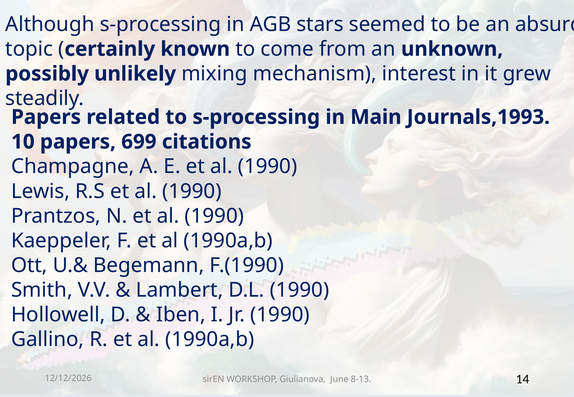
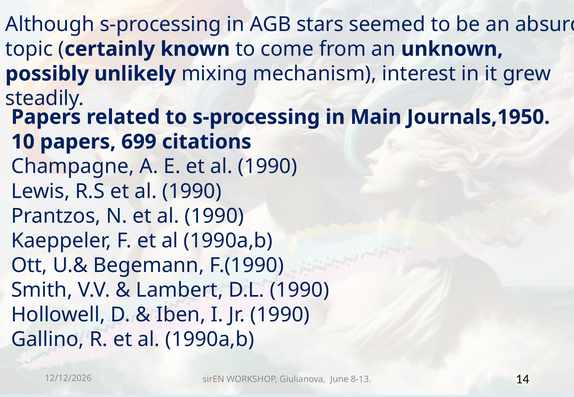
Journals,1993: Journals,1993 -> Journals,1950
